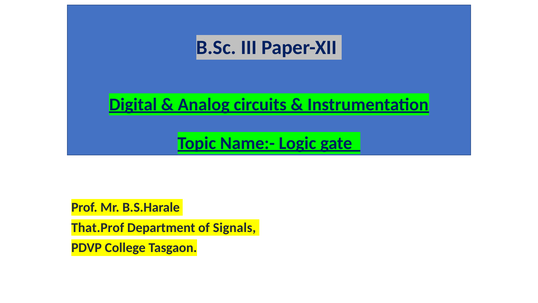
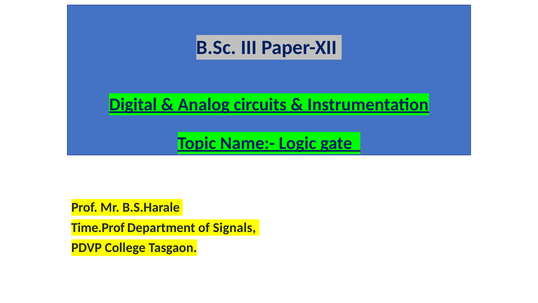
That.Prof: That.Prof -> Time.Prof
